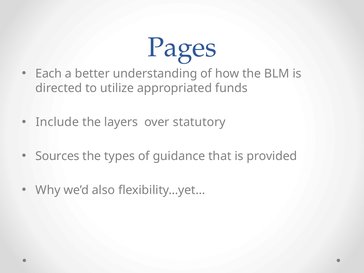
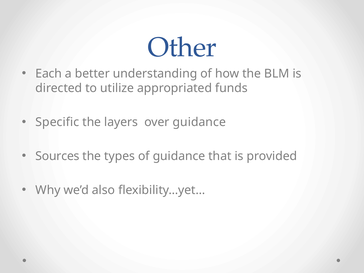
Pages: Pages -> Other
Include: Include -> Specific
over statutory: statutory -> guidance
